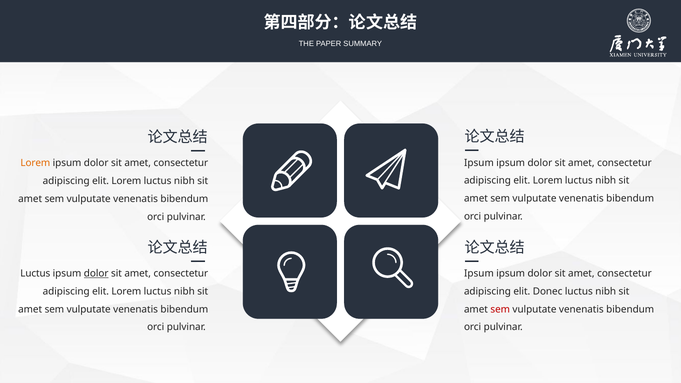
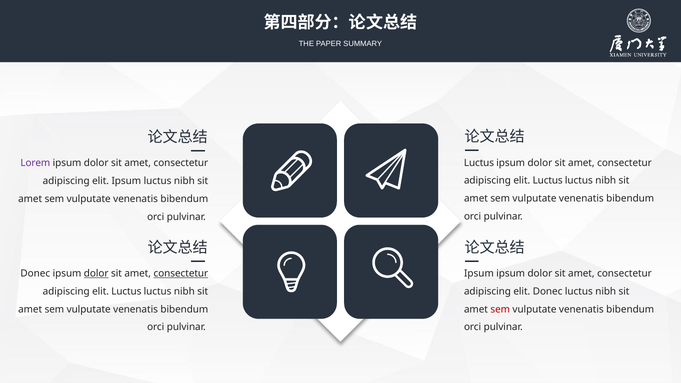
Ipsum at (479, 163): Ipsum -> Luctus
Lorem at (35, 163) colour: orange -> purple
Lorem at (548, 181): Lorem -> Luctus
Lorem at (126, 181): Lorem -> Ipsum
Luctus at (35, 274): Luctus -> Donec
consectetur at (181, 274) underline: none -> present
Lorem at (126, 291): Lorem -> Luctus
